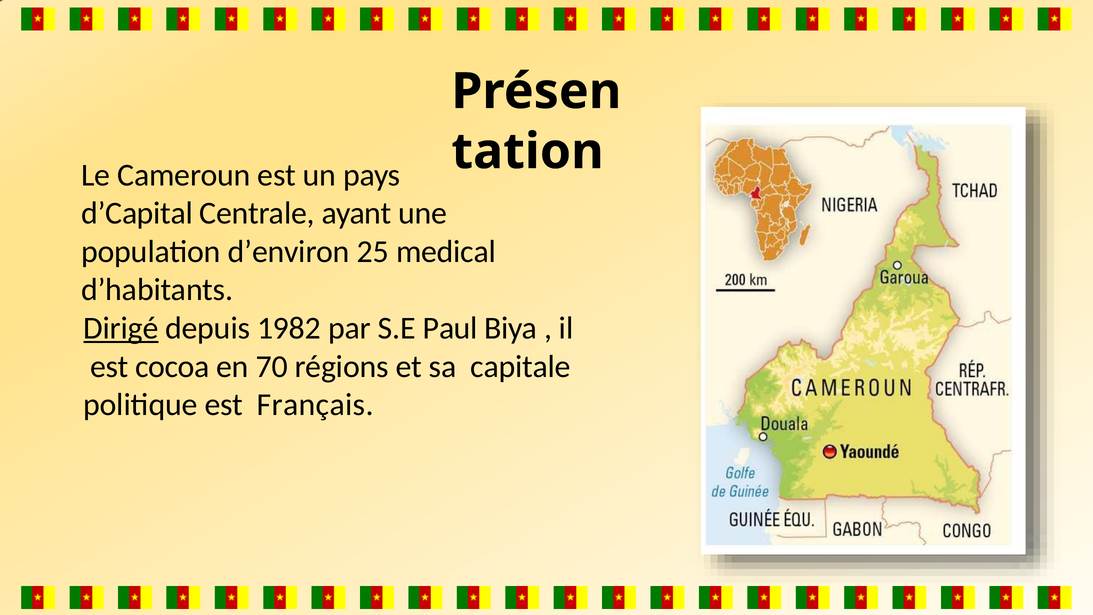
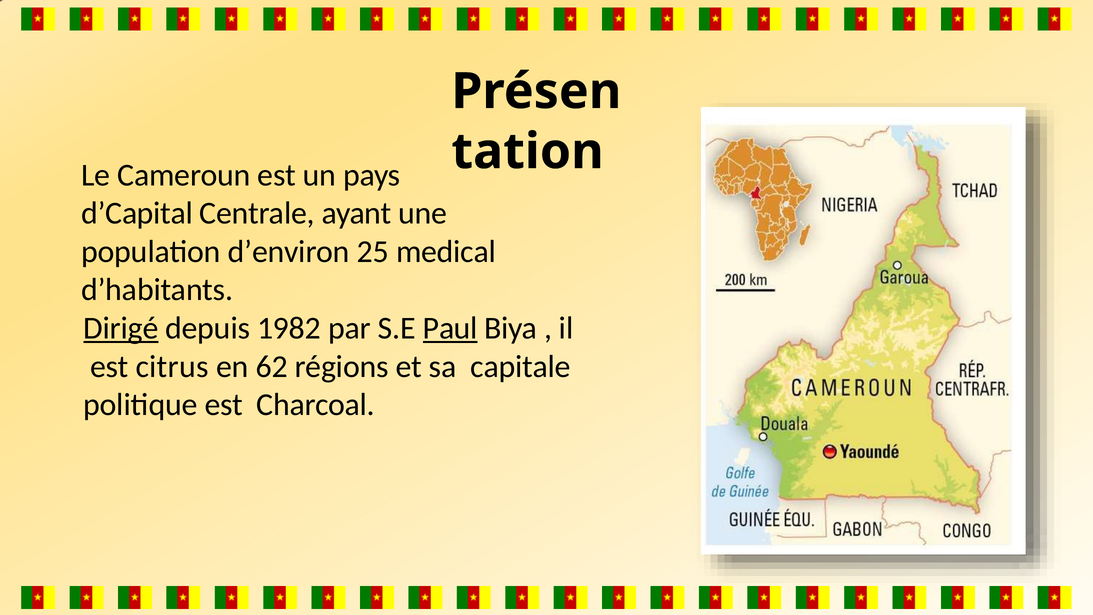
Paul underline: none -> present
cocoa: cocoa -> citrus
70: 70 -> 62
Français: Français -> Charcoal
